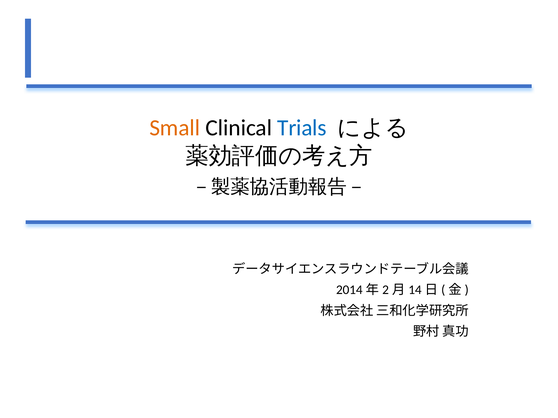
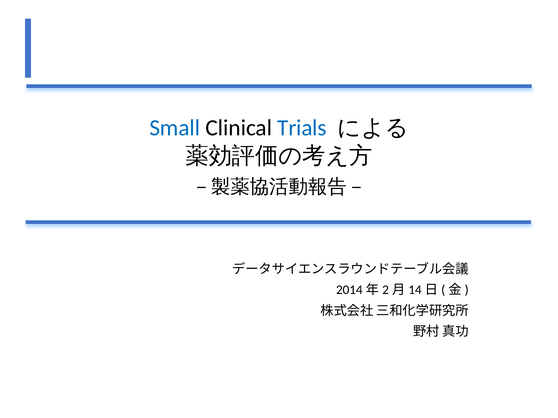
Small colour: orange -> blue
